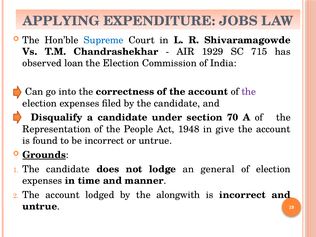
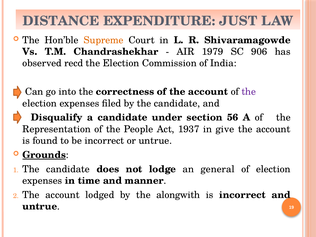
APPLYING: APPLYING -> DISTANCE
JOBS: JOBS -> JUST
Supreme colour: blue -> orange
1929: 1929 -> 1979
715: 715 -> 906
loan: loan -> recd
70: 70 -> 56
1948: 1948 -> 1937
